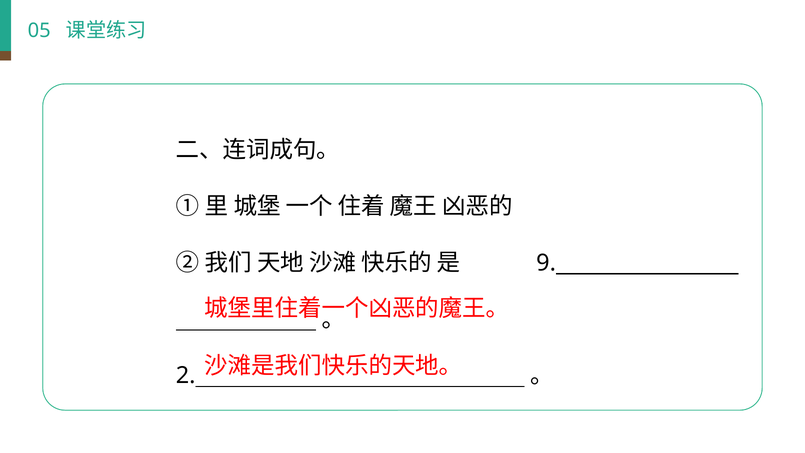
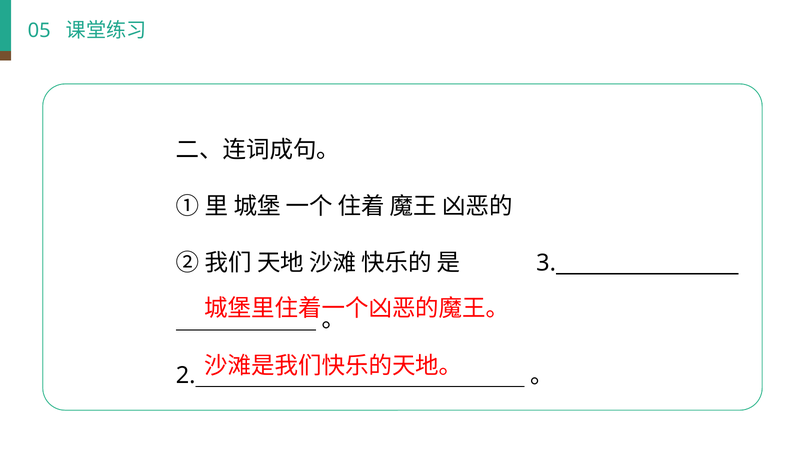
9: 9 -> 3
